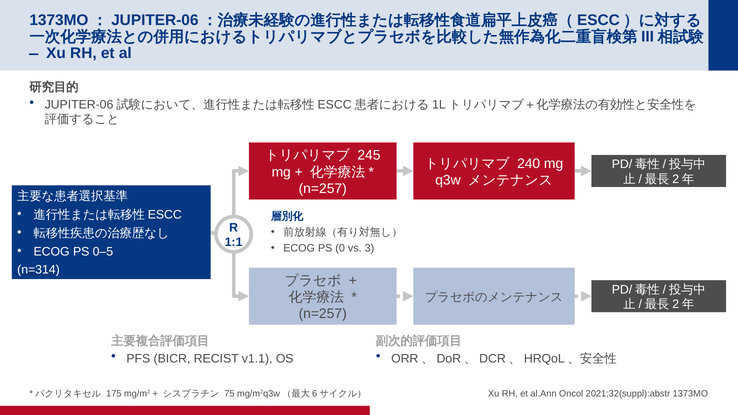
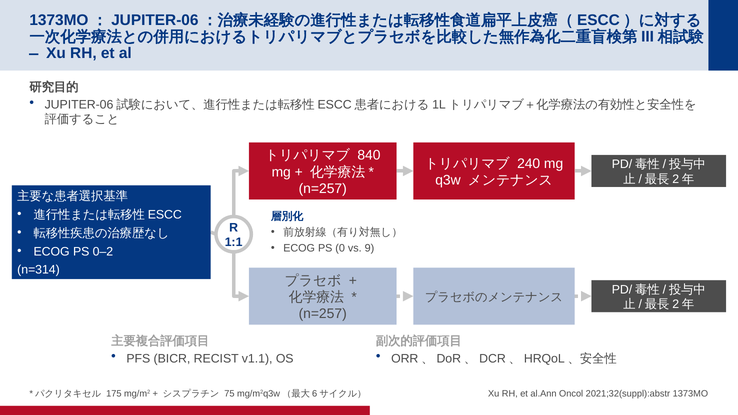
245: 245 -> 840
3: 3 -> 9
0–5: 0–5 -> 0–2
